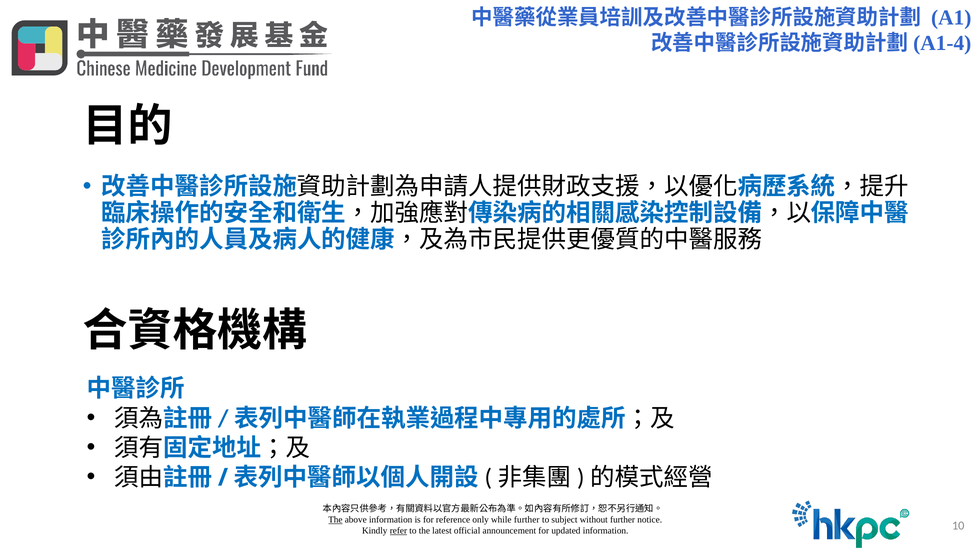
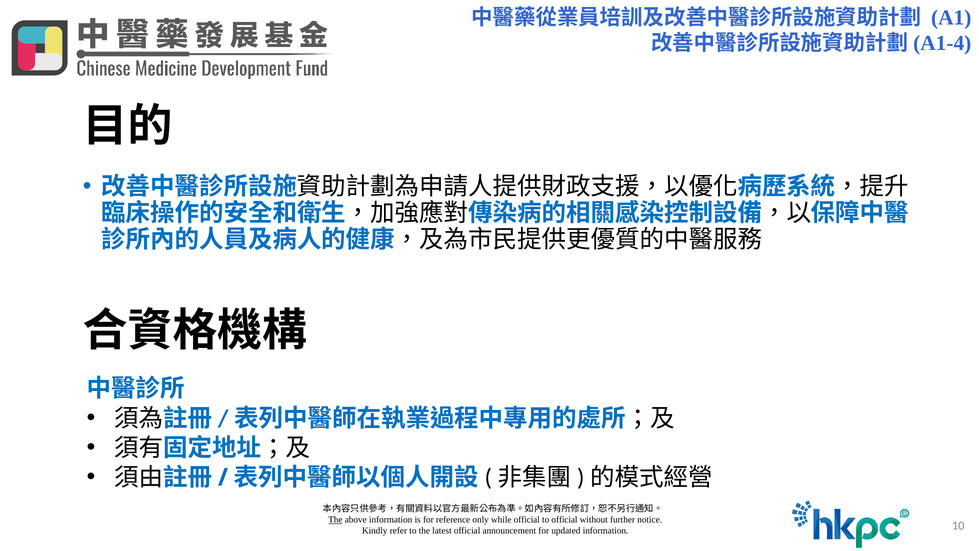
while further: further -> official
to subject: subject -> official
refer underline: present -> none
